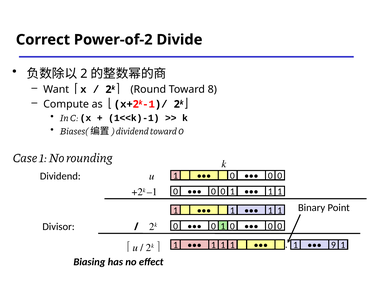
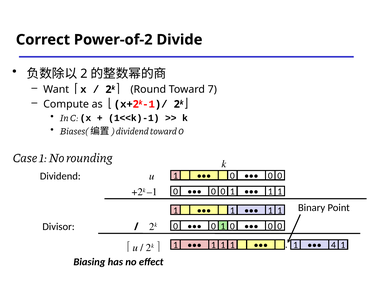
8: 8 -> 7
9: 9 -> 4
